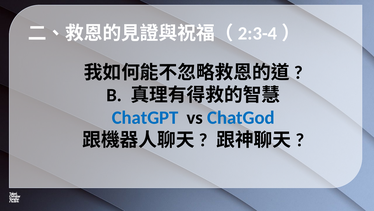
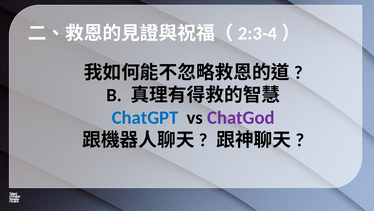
ChatGod colour: blue -> purple
